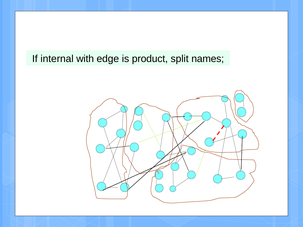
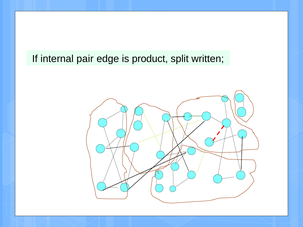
with: with -> pair
names: names -> written
